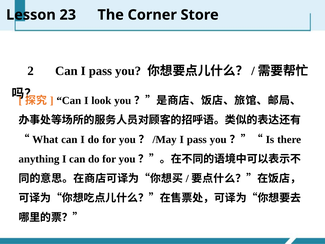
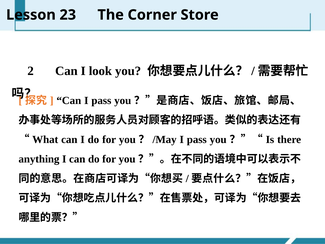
Can I pass: pass -> look
Can I look: look -> pass
